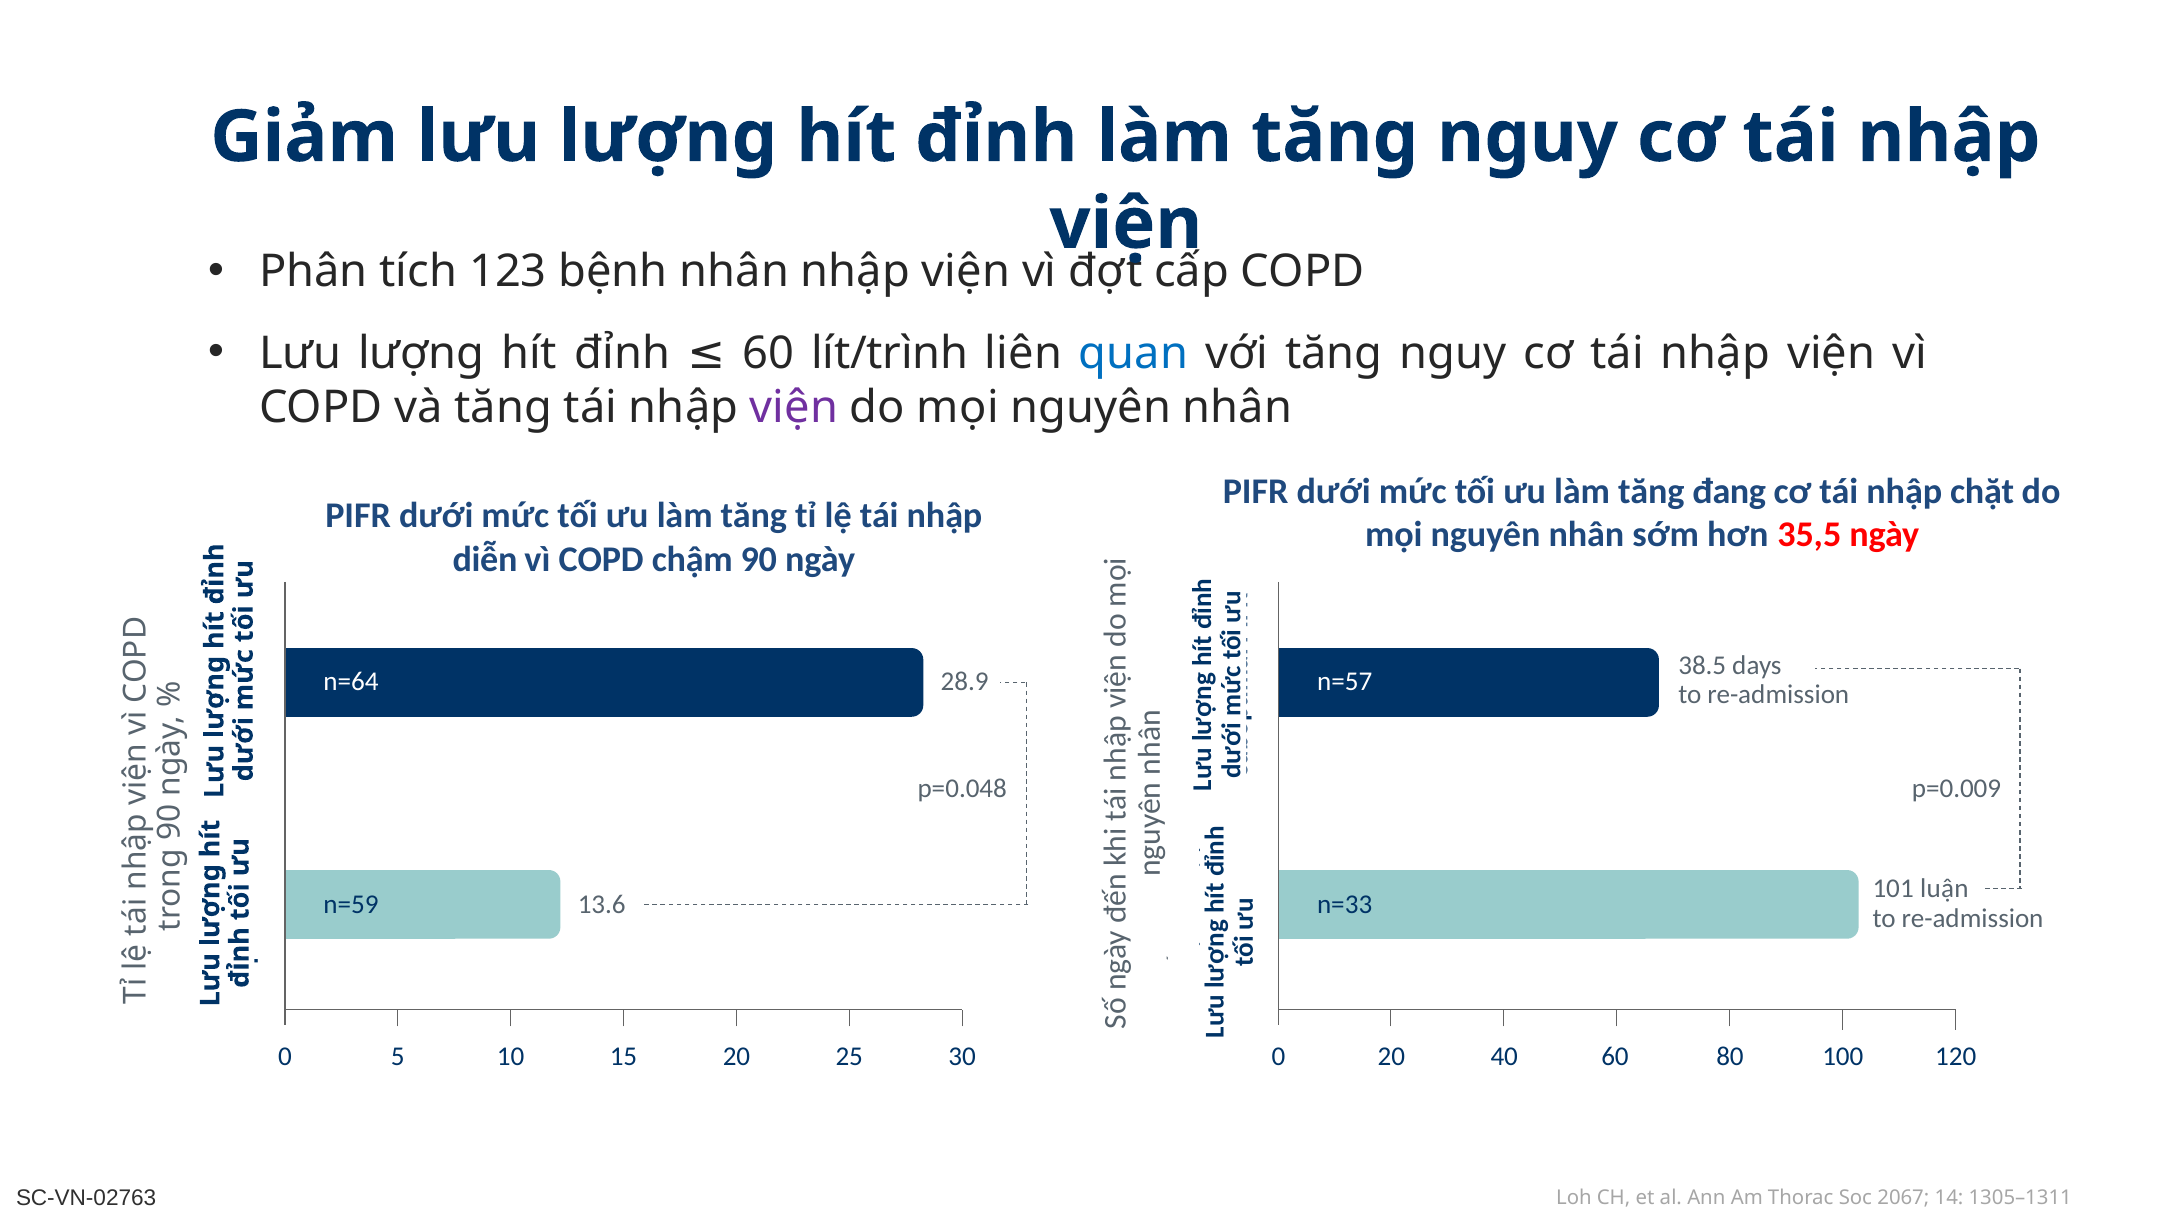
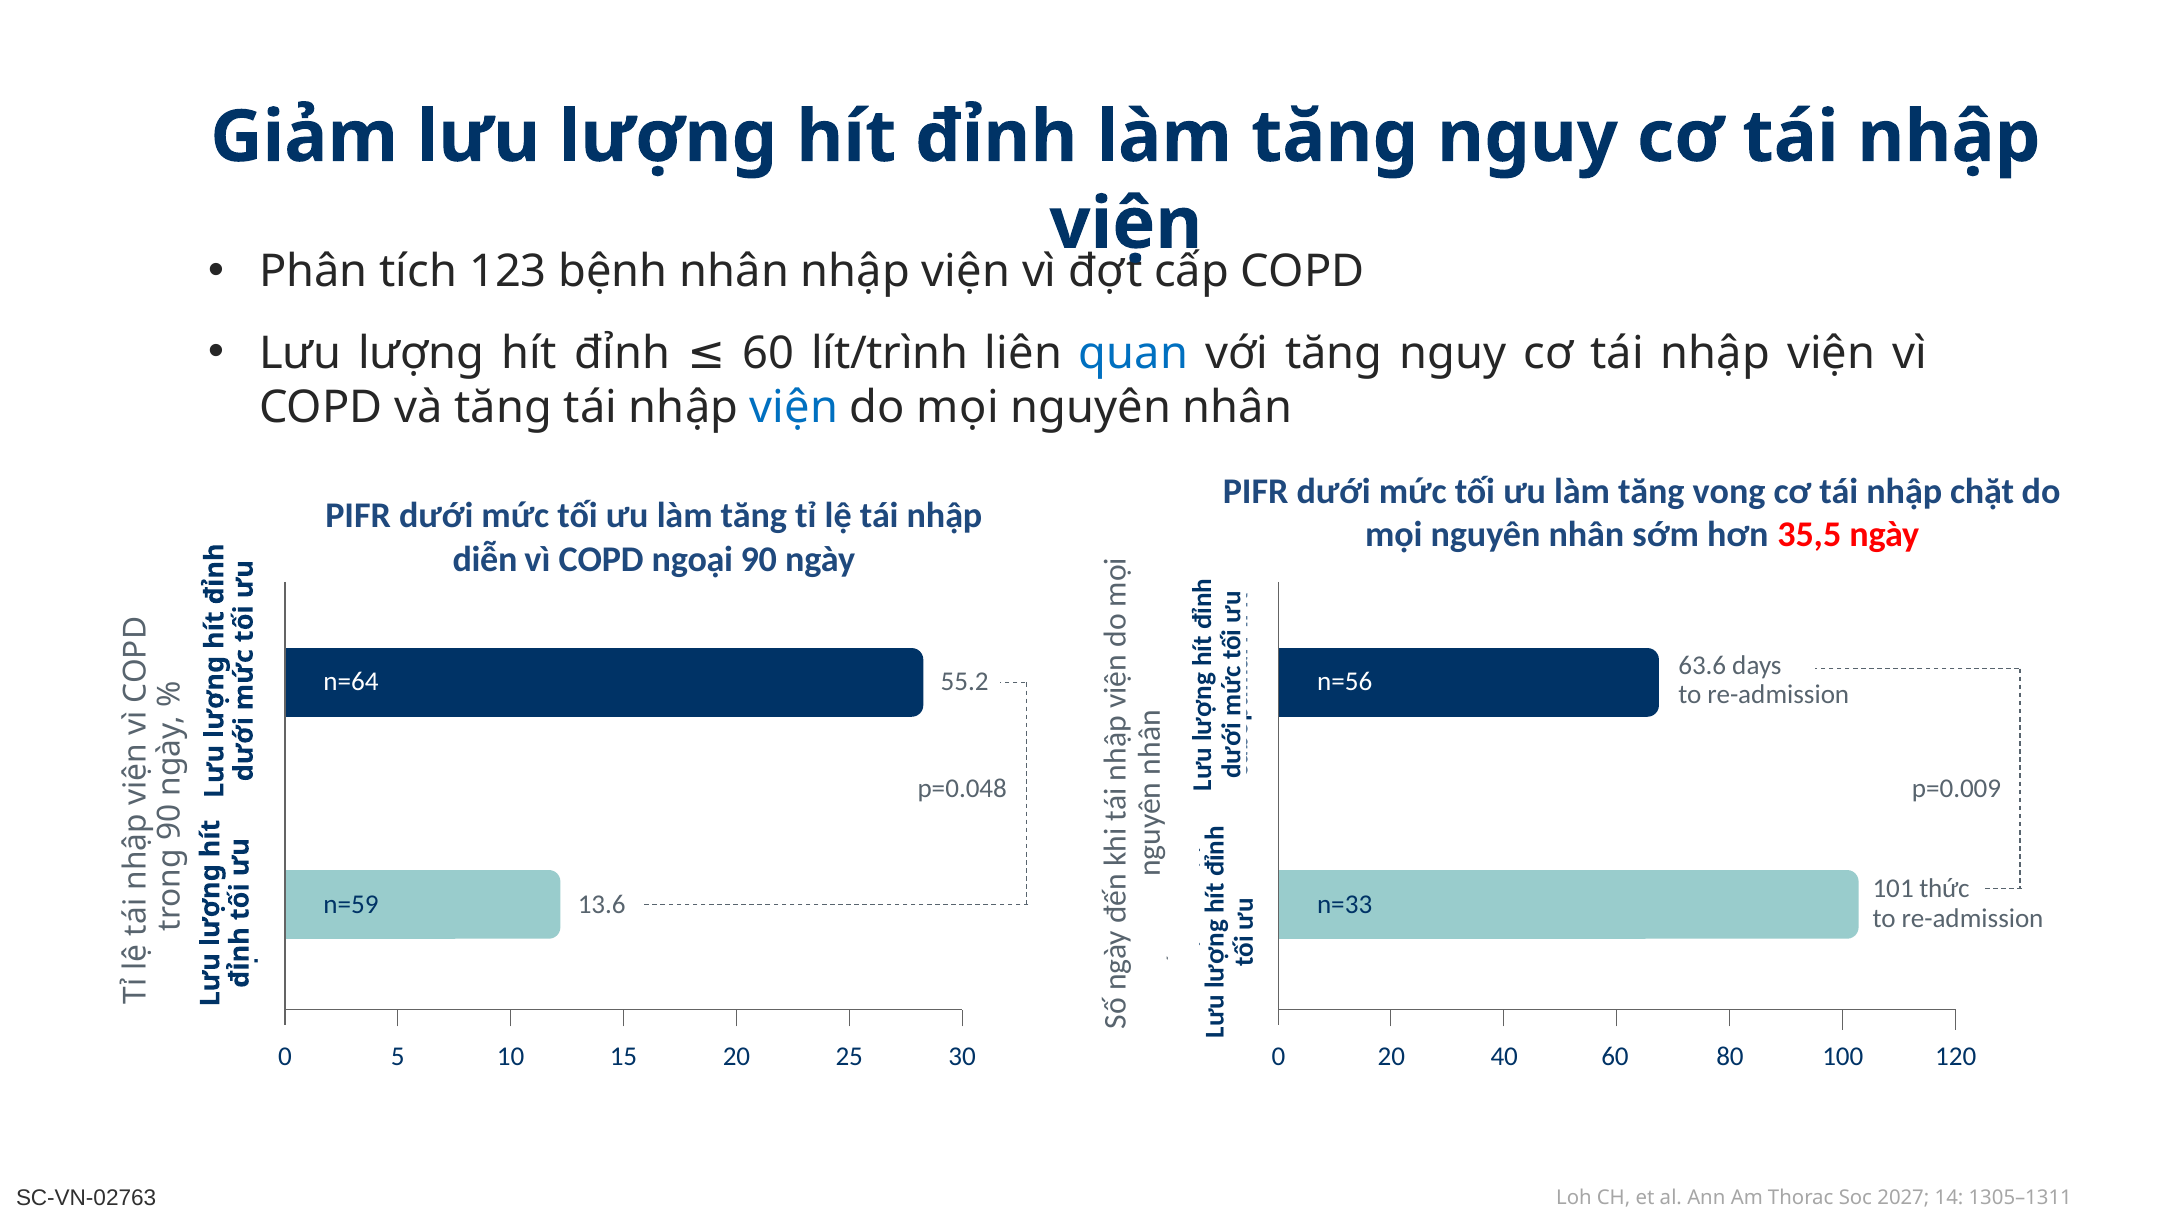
viện at (794, 408) colour: purple -> blue
đang: đang -> vong
chậm: chậm -> ngoại
38.5: 38.5 -> 63.6
28.9: 28.9 -> 55.2
n=57: n=57 -> n=56
luận: luận -> thức
2067: 2067 -> 2027
